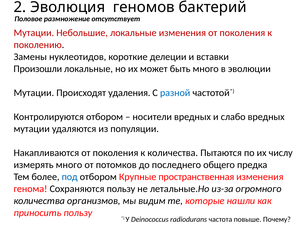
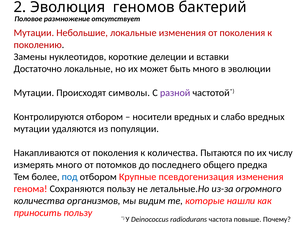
Произошли: Произошли -> Достаточно
удаления: удаления -> символы
разной colour: blue -> purple
пространственная: пространственная -> псевдогенизация
